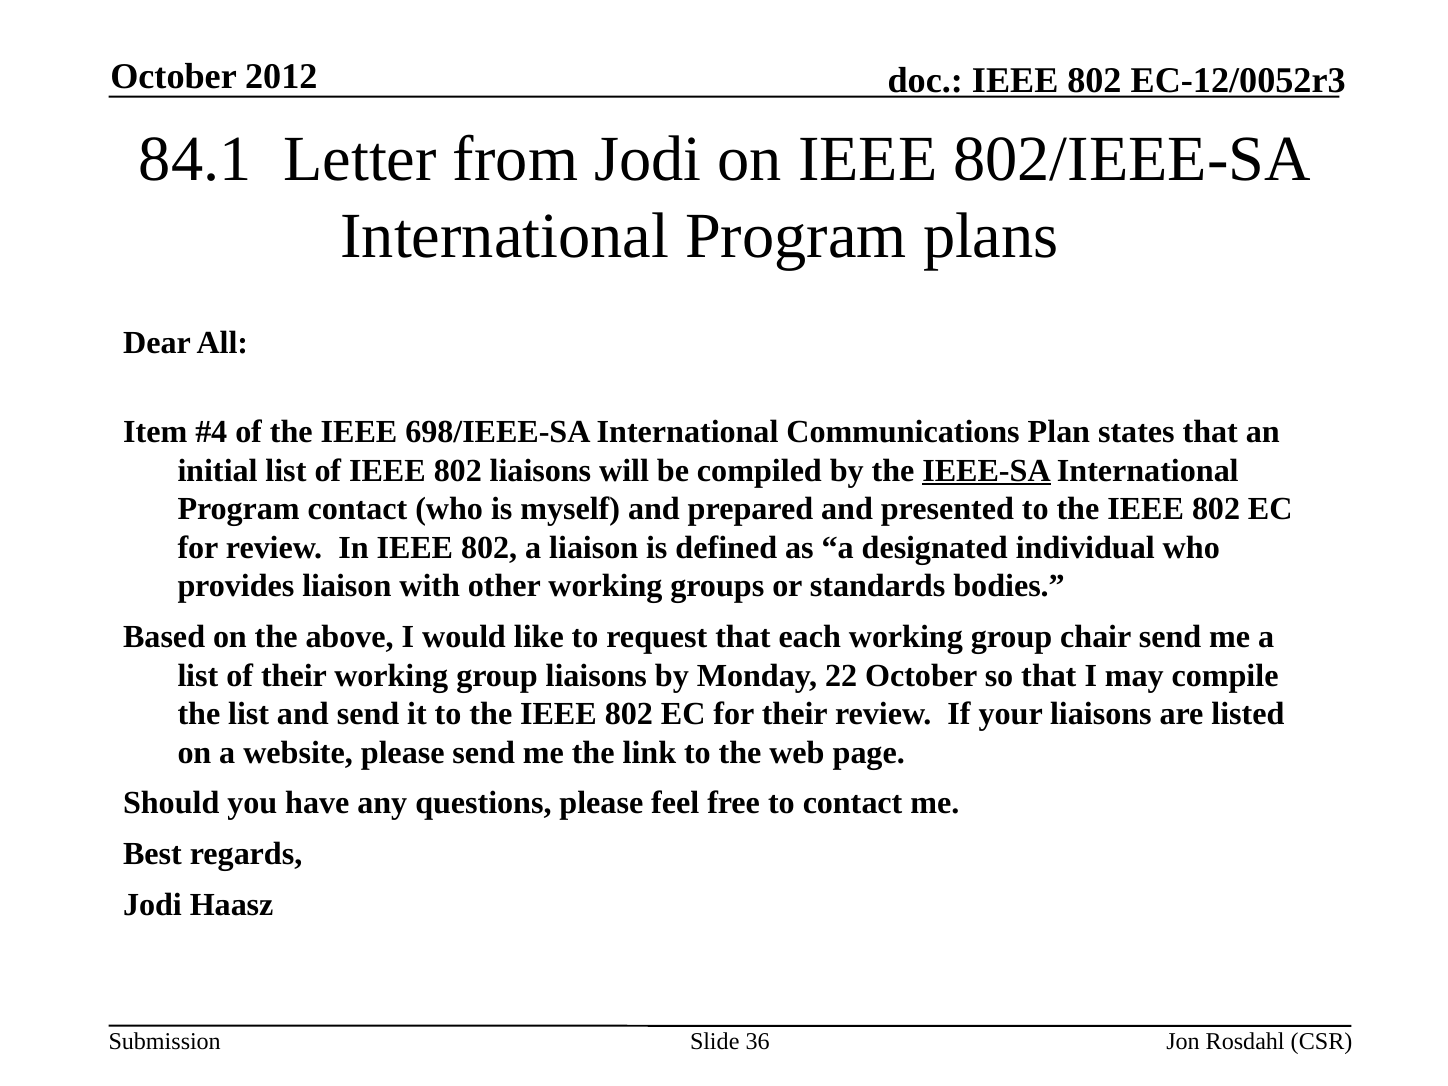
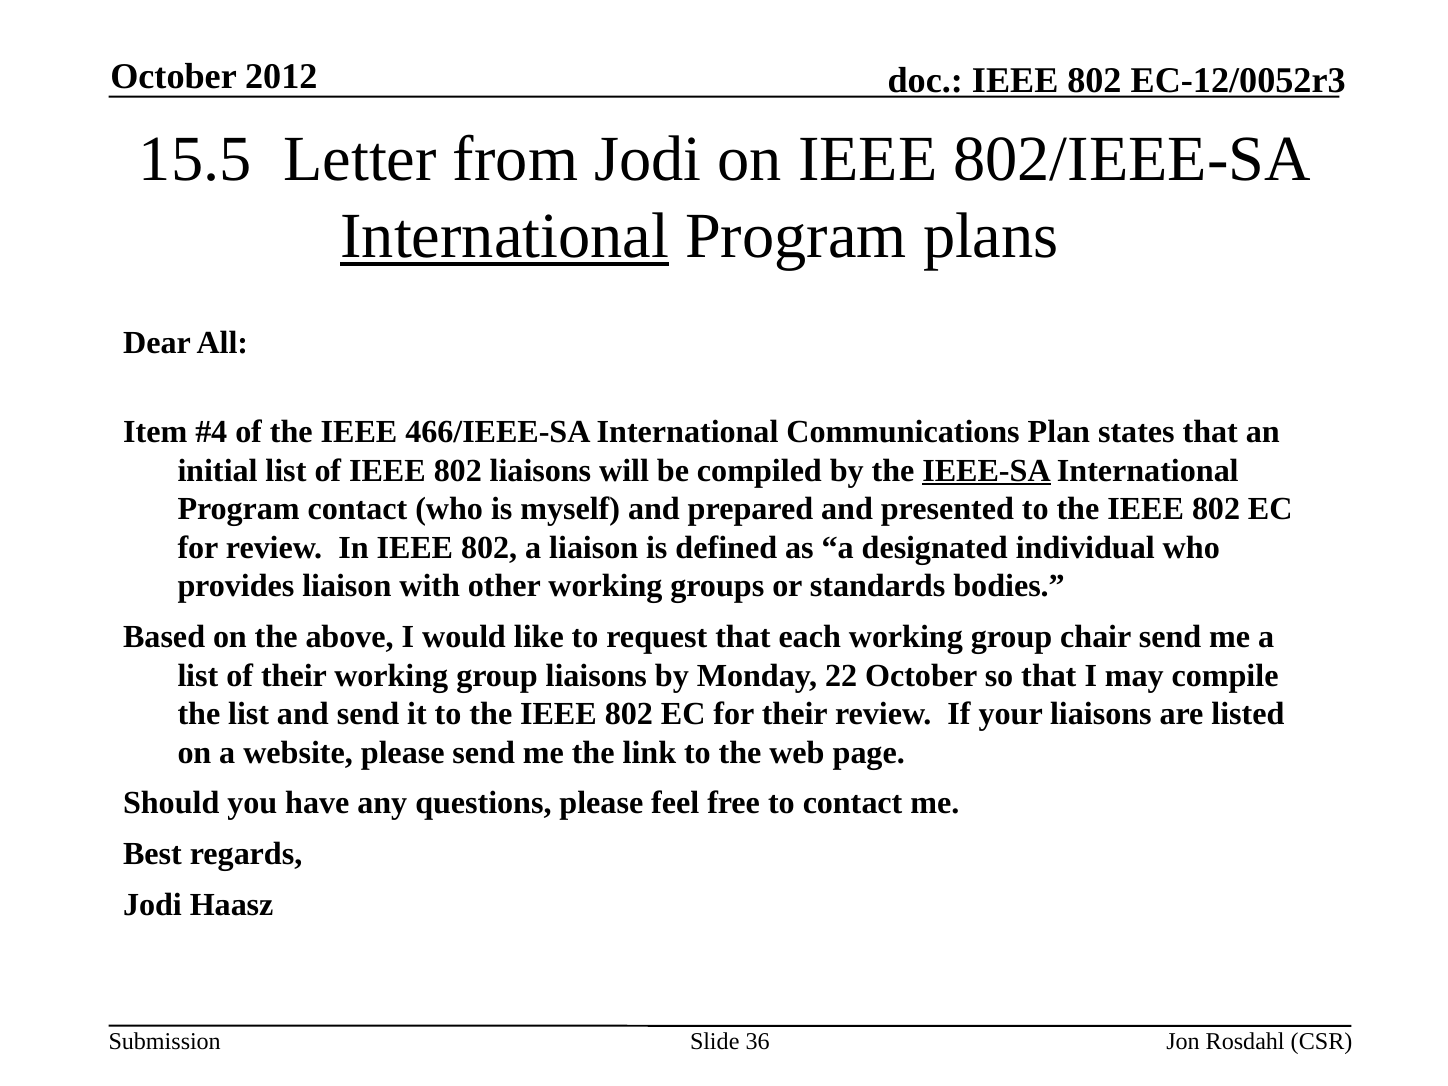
84.1: 84.1 -> 15.5
International at (505, 236) underline: none -> present
698/IEEE-SA: 698/IEEE-SA -> 466/IEEE-SA
